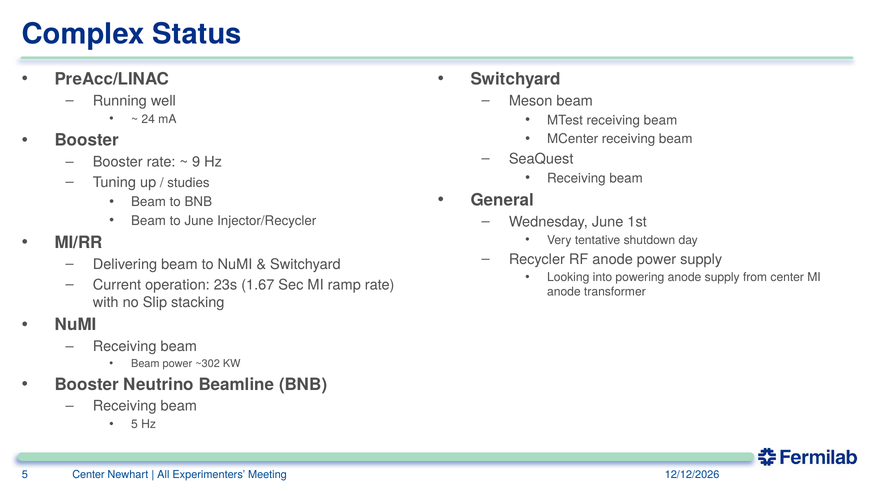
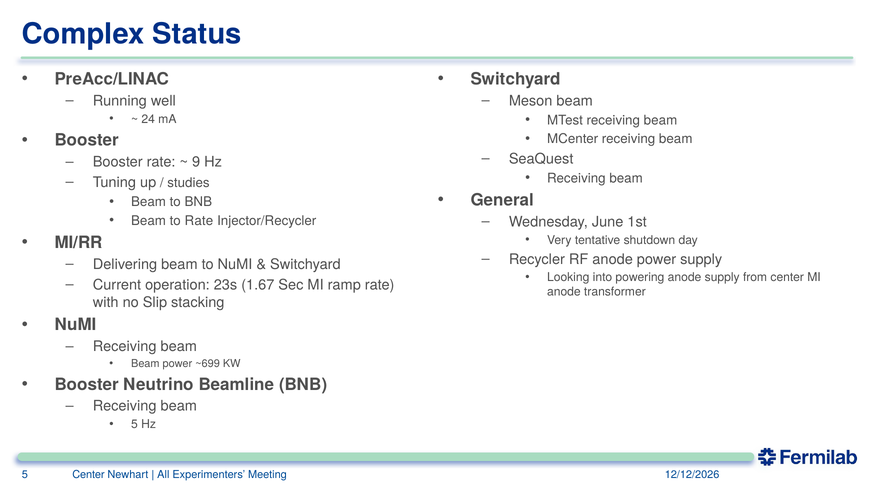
to June: June -> Rate
~302: ~302 -> ~699
